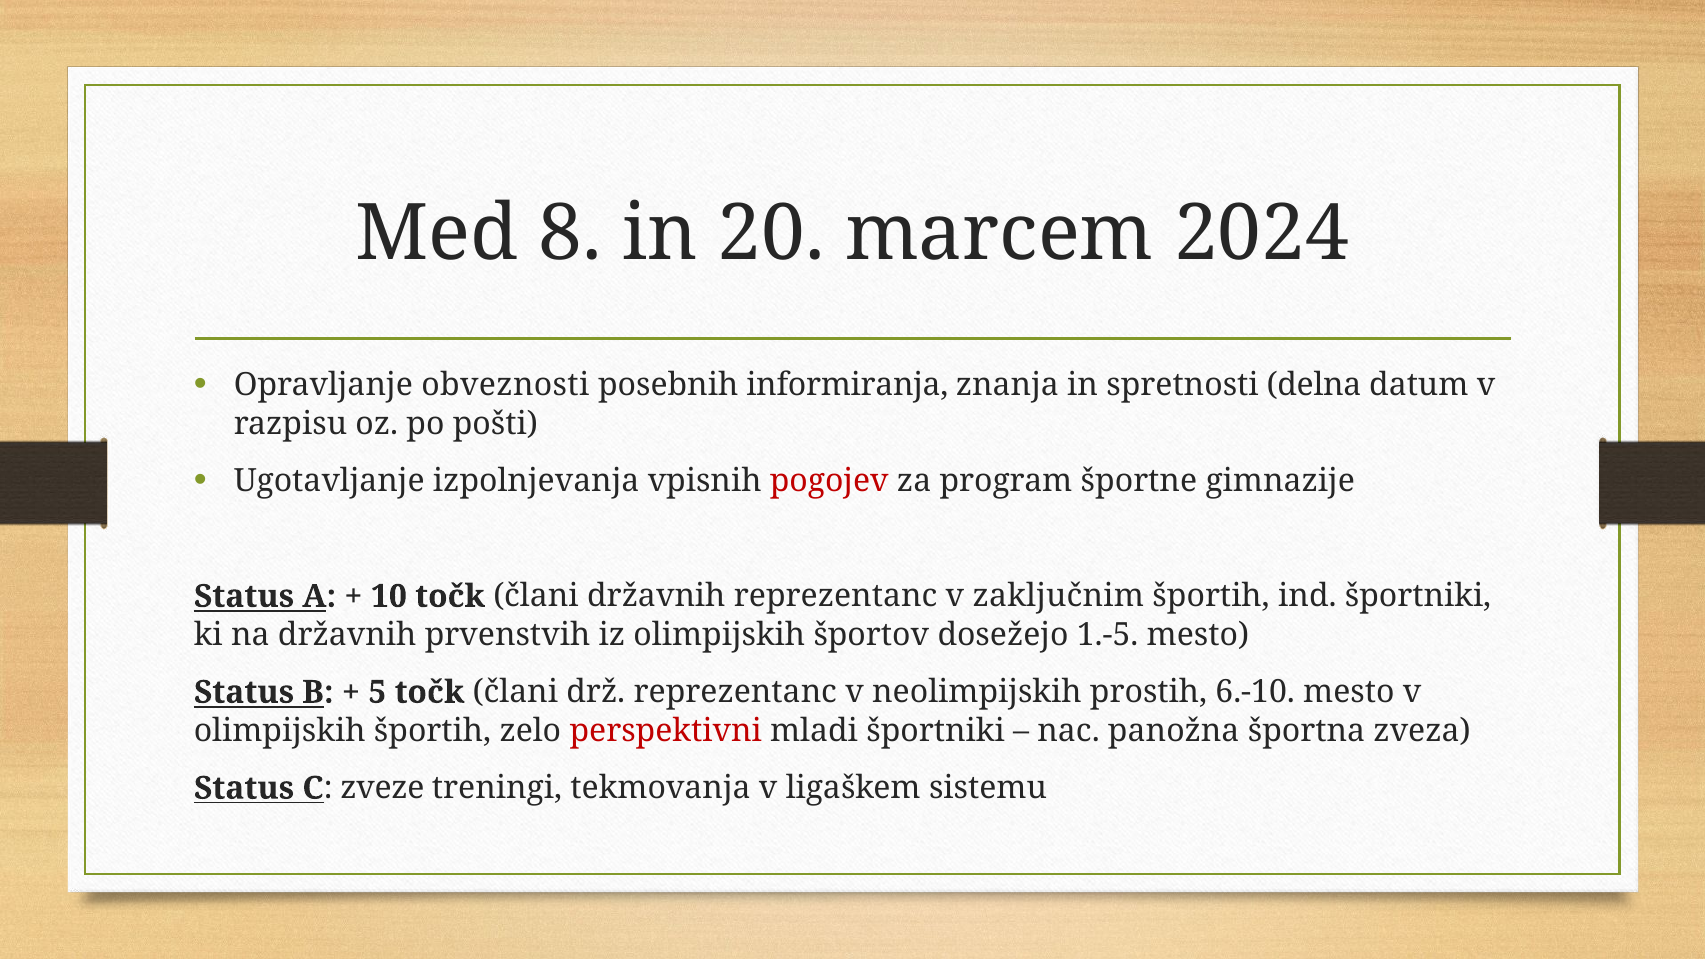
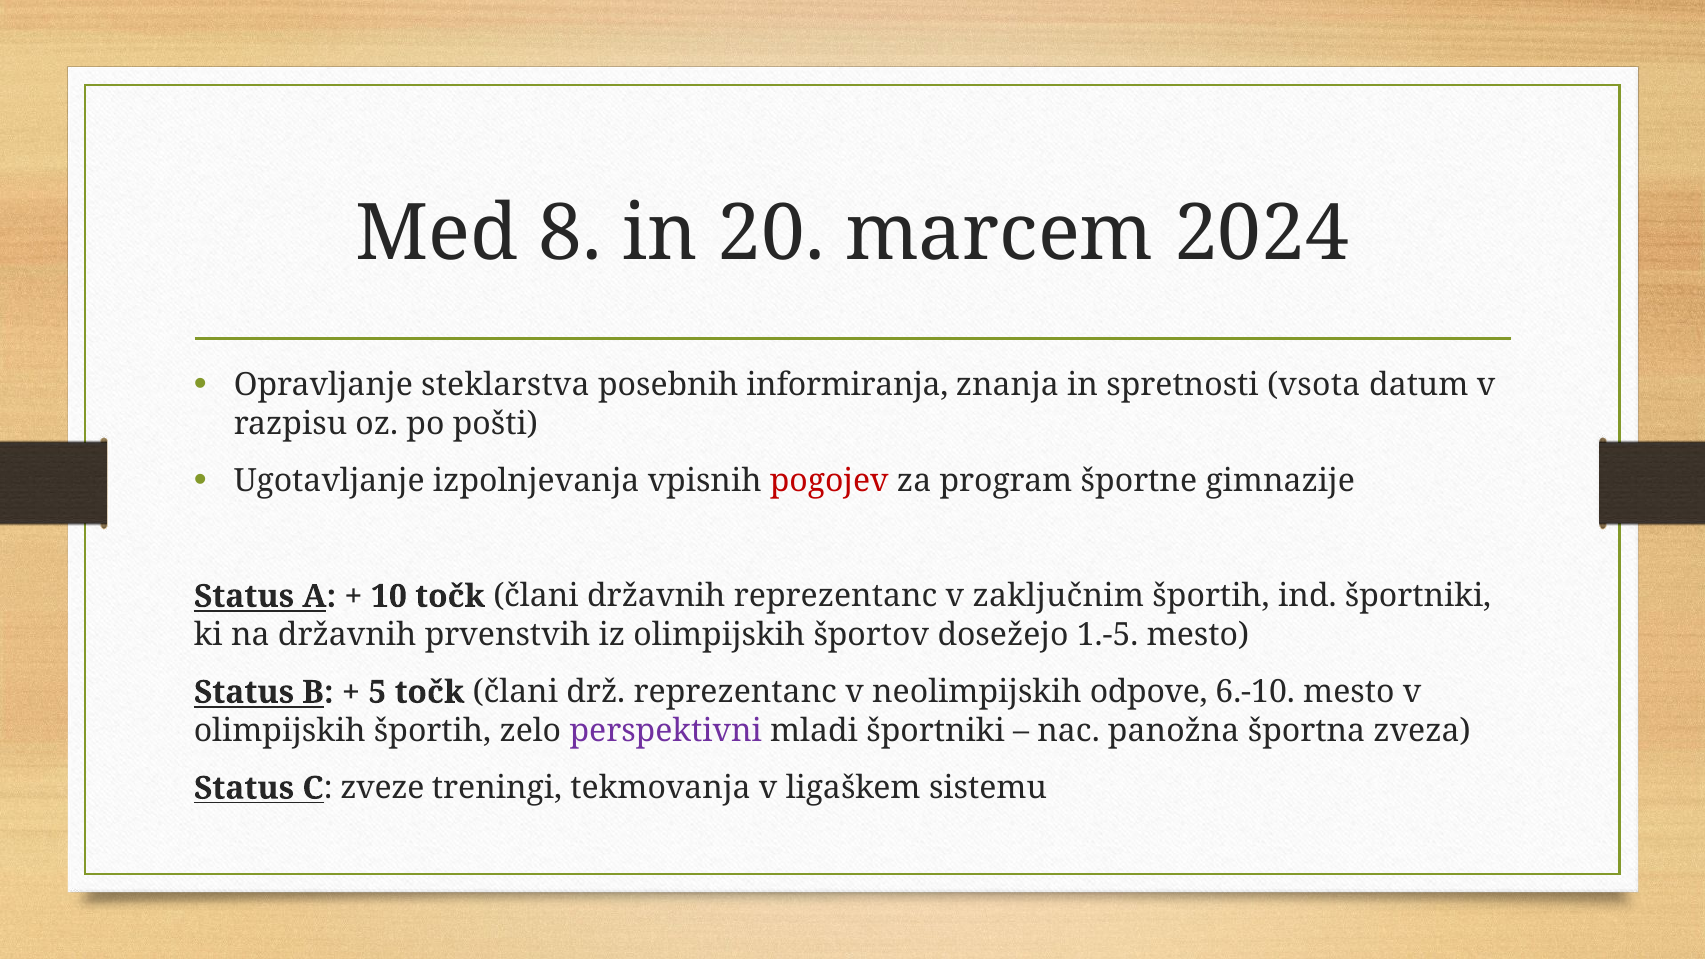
obveznosti: obveznosti -> steklarstva
delna: delna -> vsota
prostih: prostih -> odpove
perspektivni colour: red -> purple
